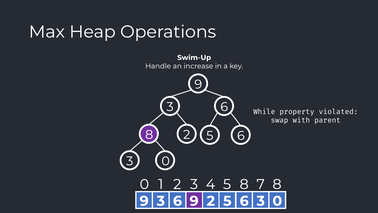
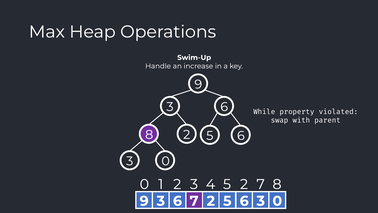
5 8: 8 -> 2
6 9: 9 -> 7
